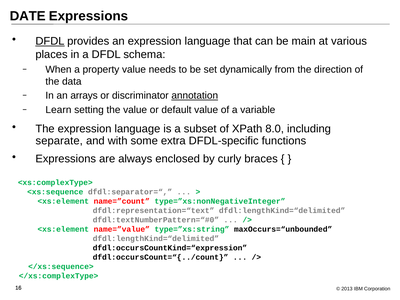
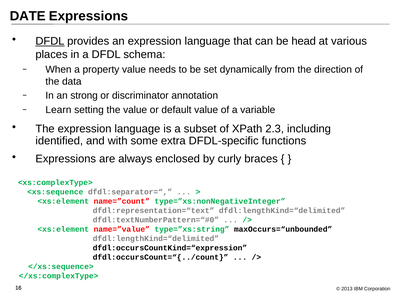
main: main -> head
arrays: arrays -> strong
annotation underline: present -> none
8.0: 8.0 -> 2.3
separate: separate -> identified
